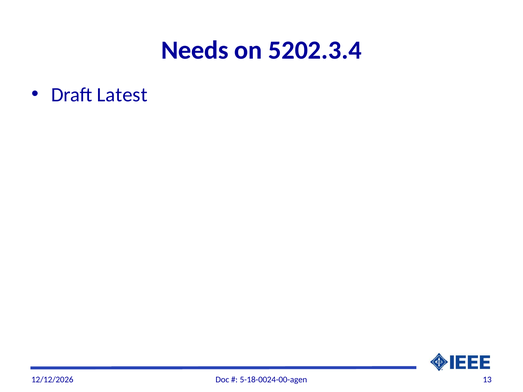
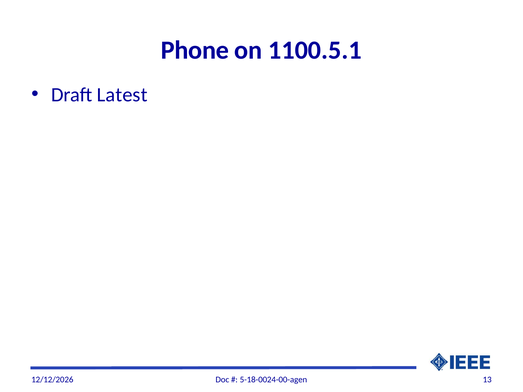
Needs: Needs -> Phone
5202.3.4: 5202.3.4 -> 1100.5.1
